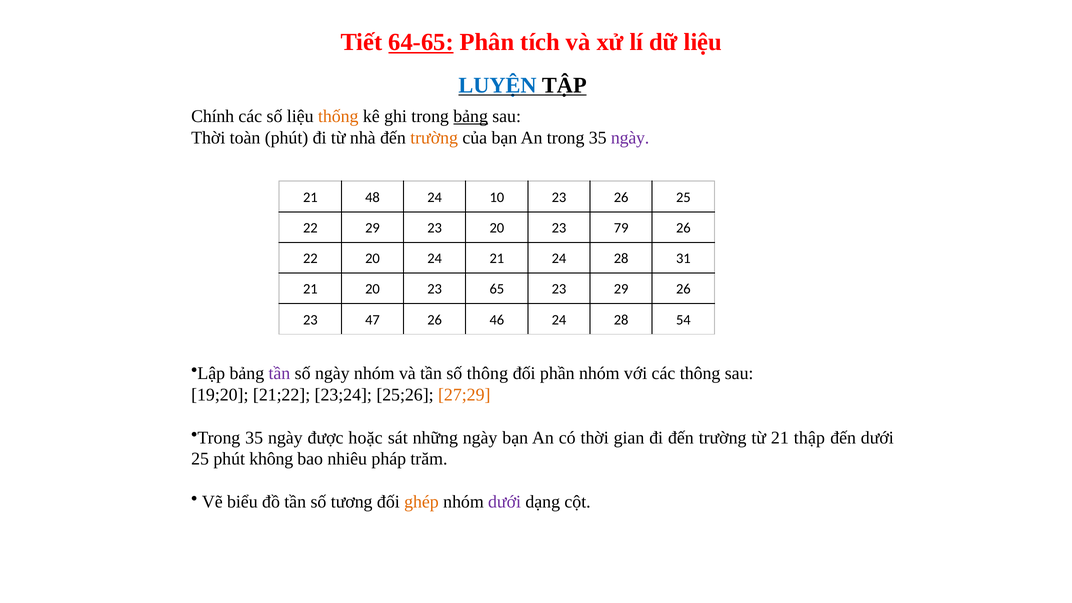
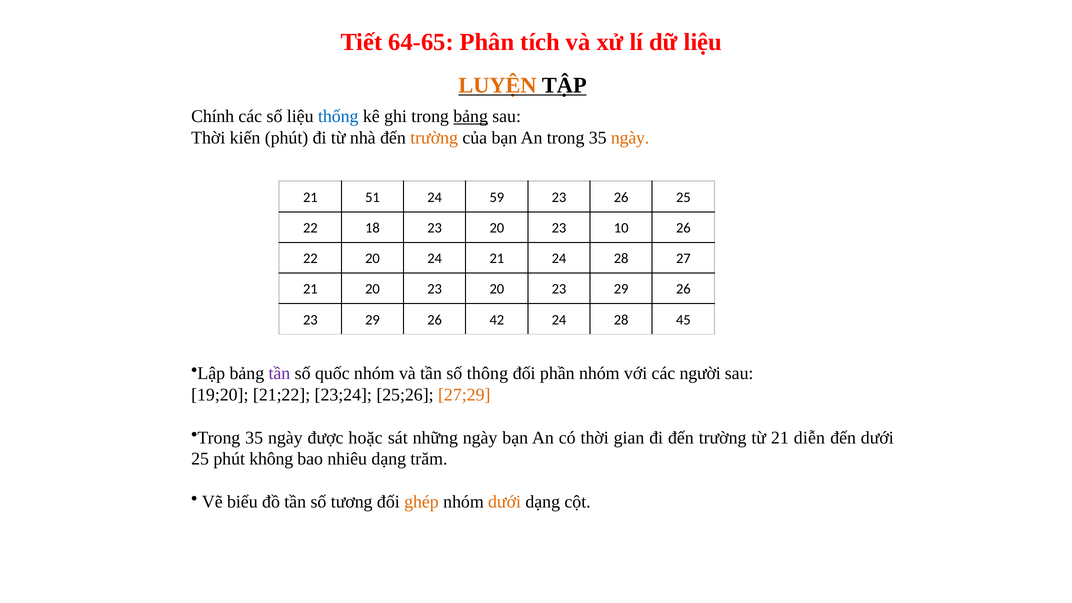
64-65 underline: present -> none
LUYỆN colour: blue -> orange
thống colour: orange -> blue
toàn: toàn -> kiến
ngày at (630, 138) colour: purple -> orange
48: 48 -> 51
10: 10 -> 59
22 29: 29 -> 18
79: 79 -> 10
31: 31 -> 27
20 23 65: 65 -> 20
47 at (373, 320): 47 -> 29
46: 46 -> 42
54: 54 -> 45
số ngày: ngày -> quốc
các thông: thông -> người
thập: thập -> diễn
nhiêu pháp: pháp -> dạng
dưới at (505, 502) colour: purple -> orange
